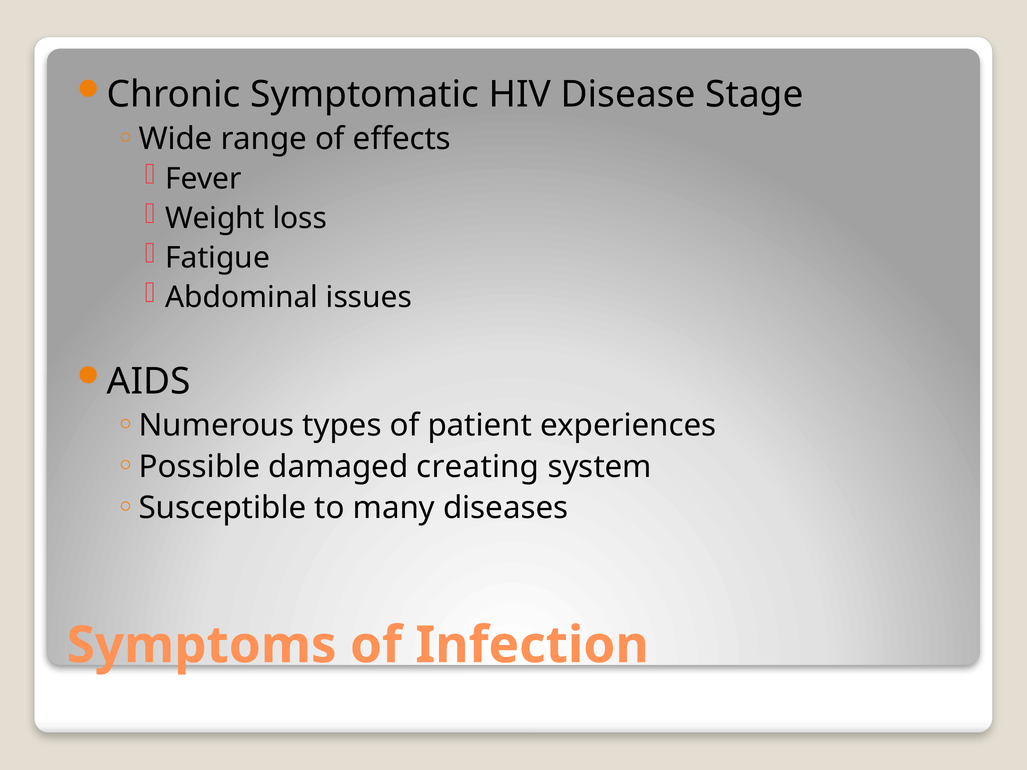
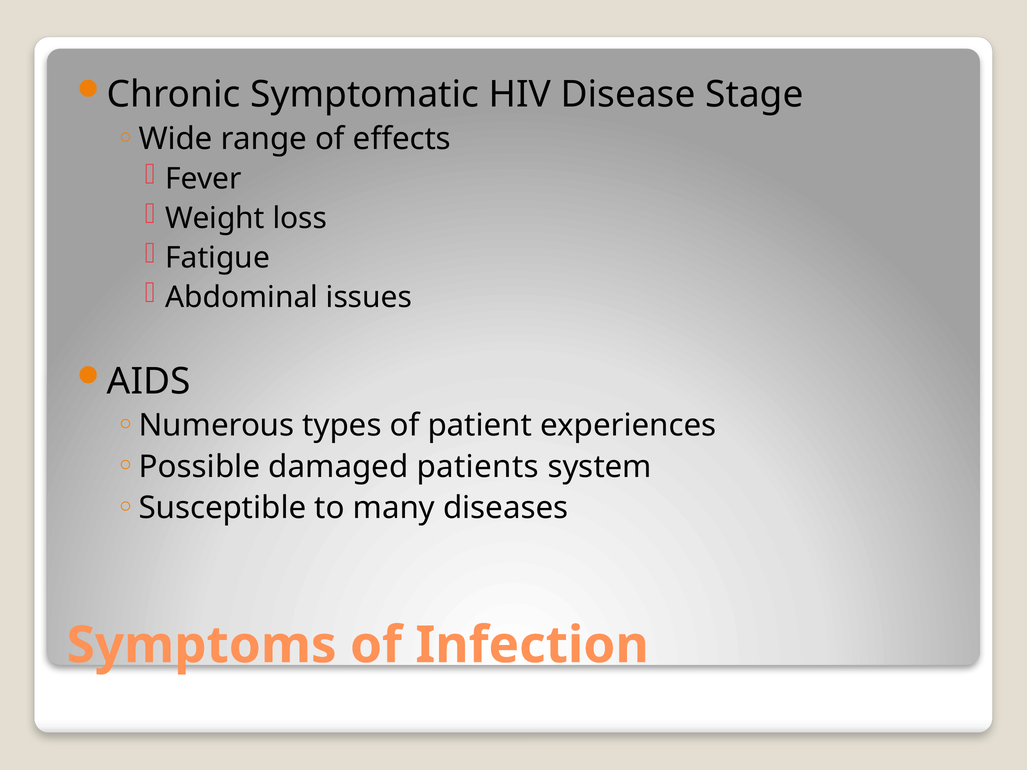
creating: creating -> patients
